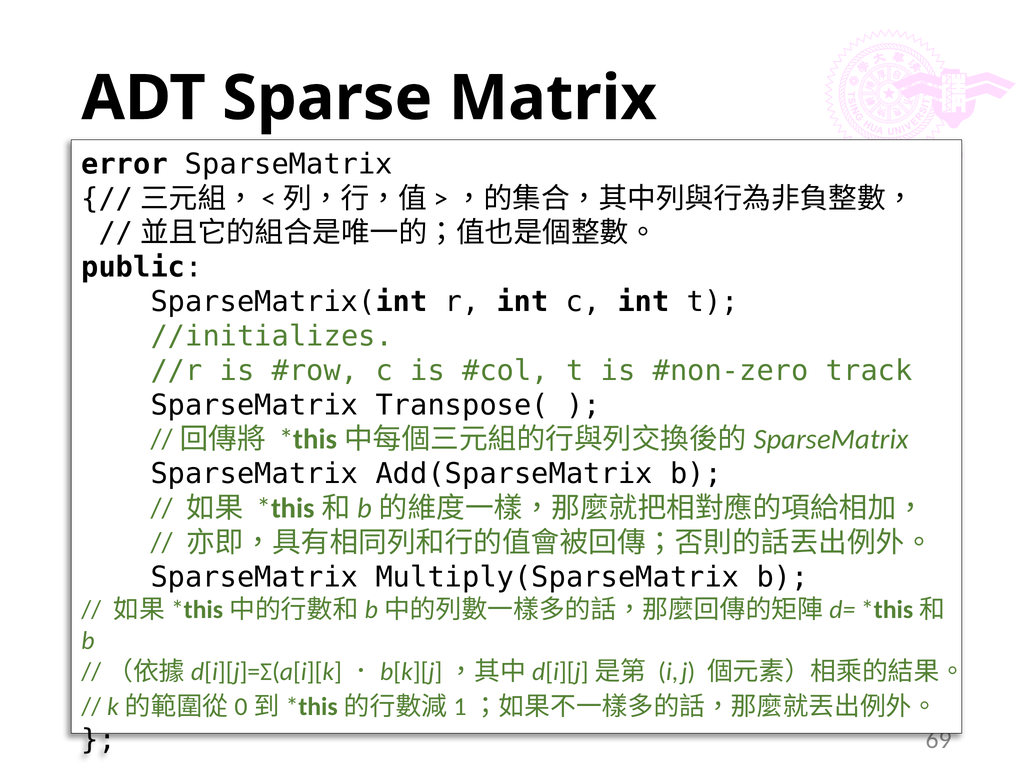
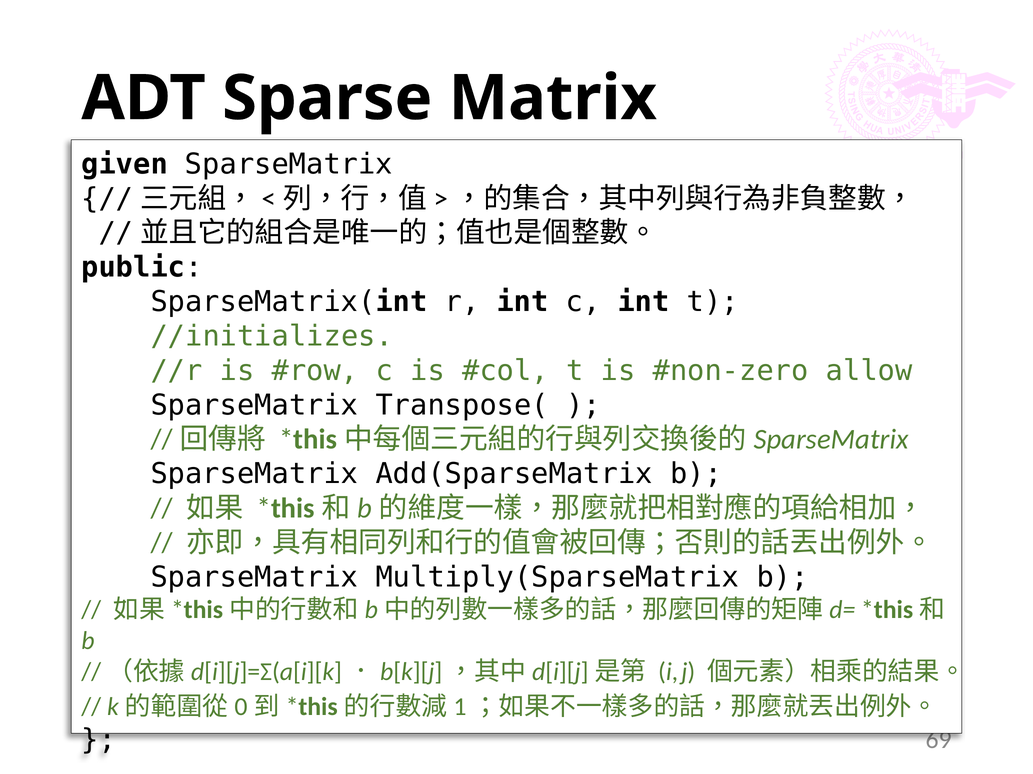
error: error -> given
track: track -> allow
